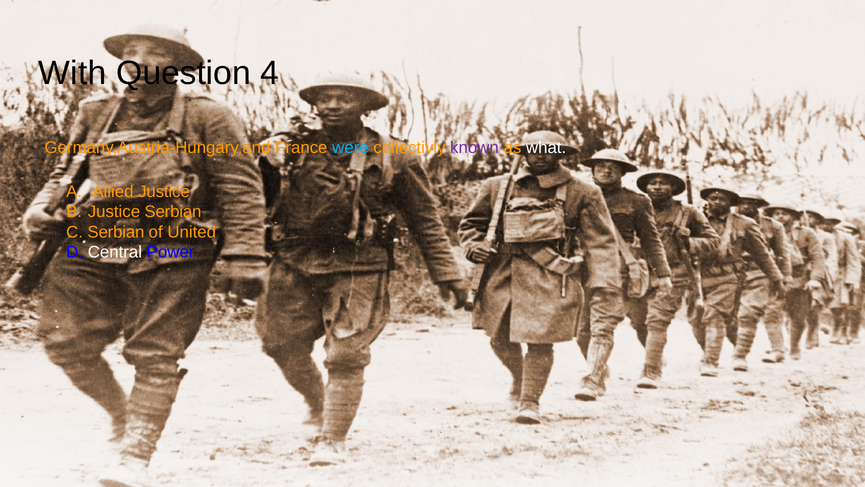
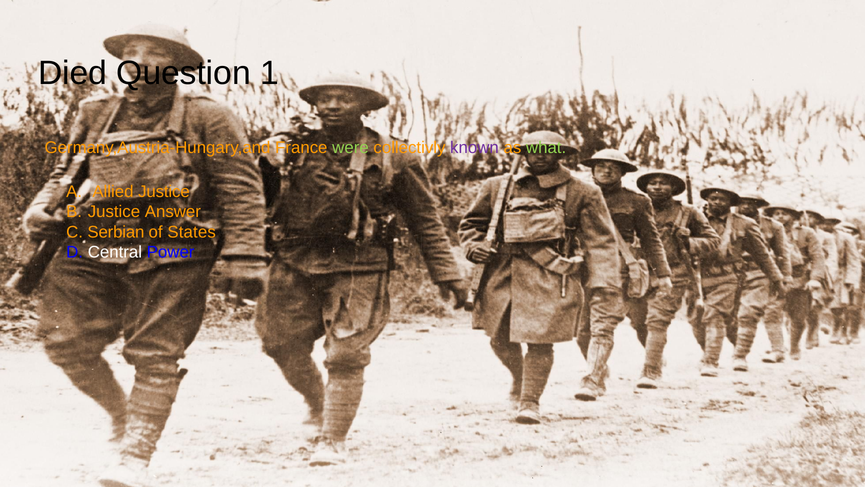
With: With -> Died
4: 4 -> 1
were colour: light blue -> light green
what colour: white -> light green
Justice Serbian: Serbian -> Answer
United: United -> States
